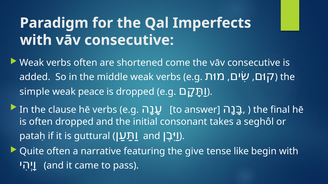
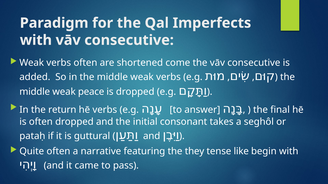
simple at (35, 92): simple -> middle
clause: clause -> return
give: give -> they
